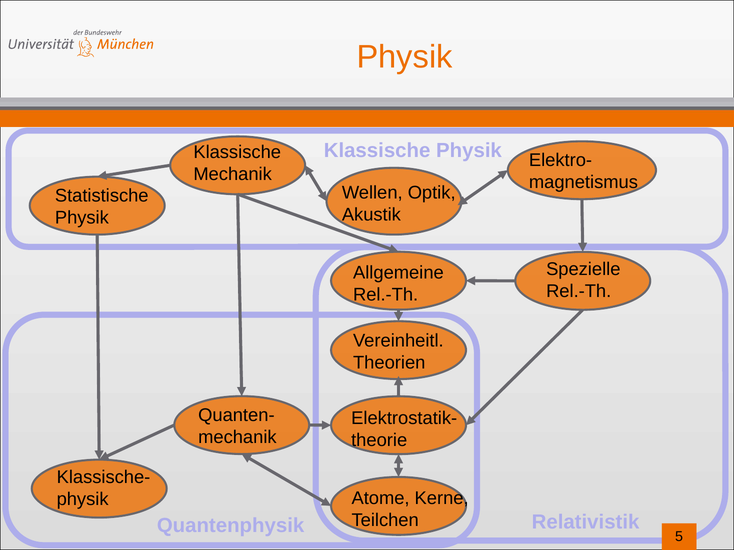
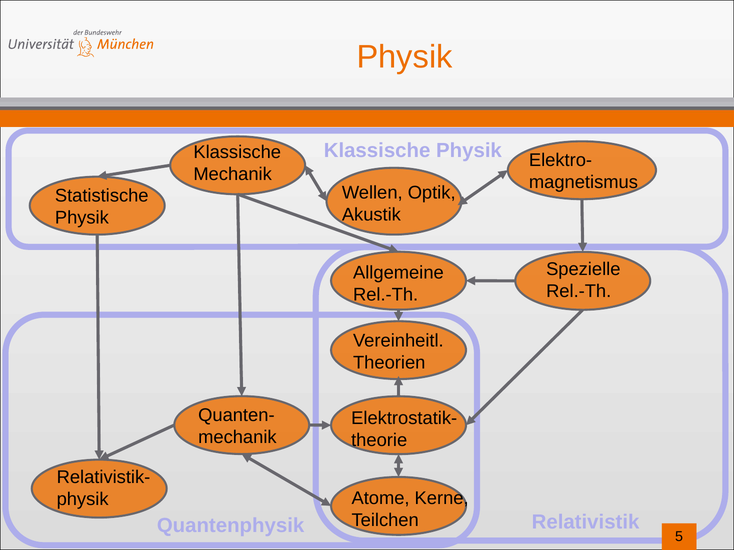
Klassische-: Klassische- -> Relativistik-
